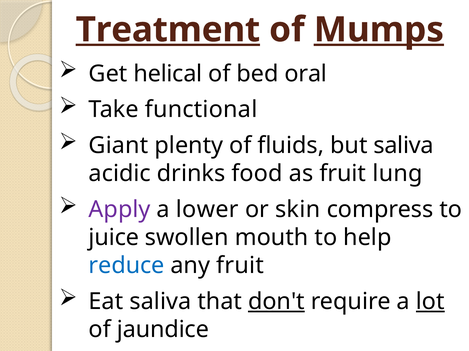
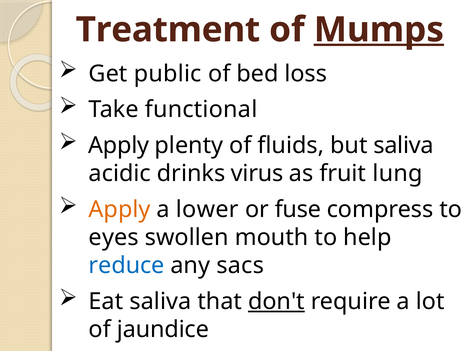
Treatment underline: present -> none
helical: helical -> public
oral: oral -> loss
Giant at (118, 146): Giant -> Apply
food: food -> virus
Apply at (120, 210) colour: purple -> orange
skin: skin -> fuse
juice: juice -> eyes
any fruit: fruit -> sacs
lot underline: present -> none
